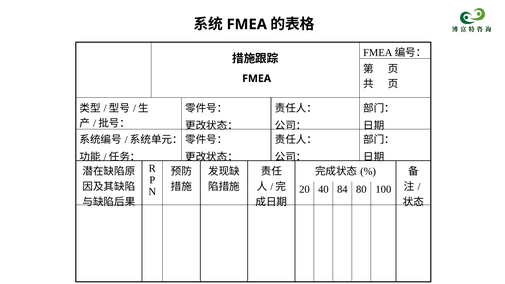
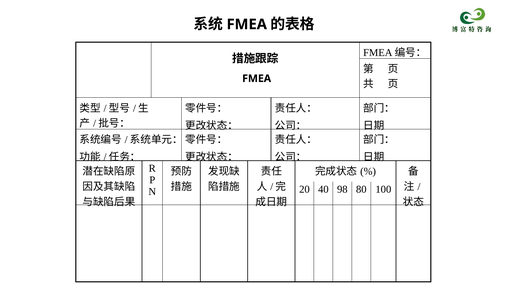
84: 84 -> 98
